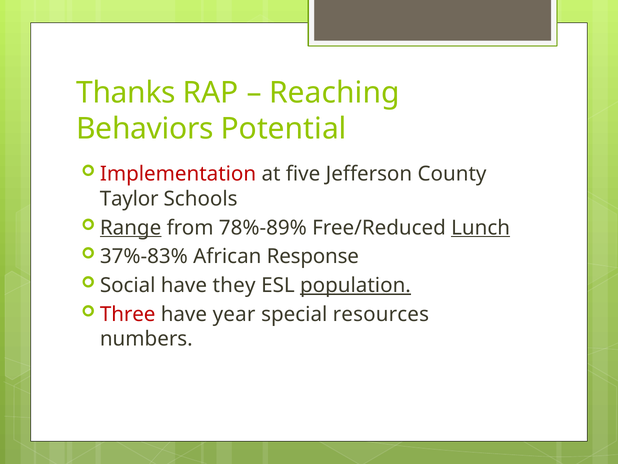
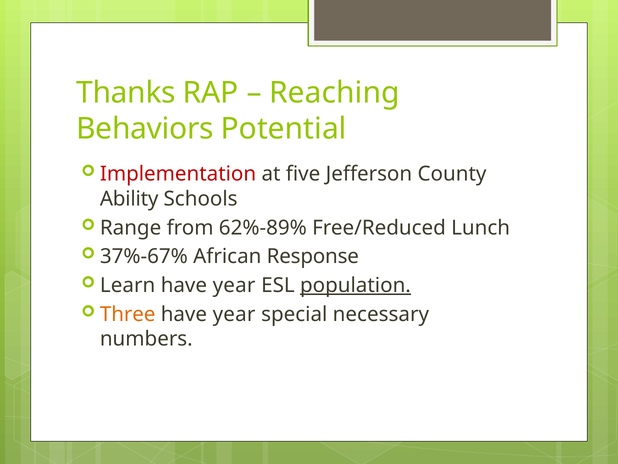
Taylor: Taylor -> Ability
Range underline: present -> none
78%-89%: 78%-89% -> 62%-89%
Lunch underline: present -> none
37%-83%: 37%-83% -> 37%-67%
Social: Social -> Learn
they at (234, 285): they -> year
Three colour: red -> orange
resources: resources -> necessary
